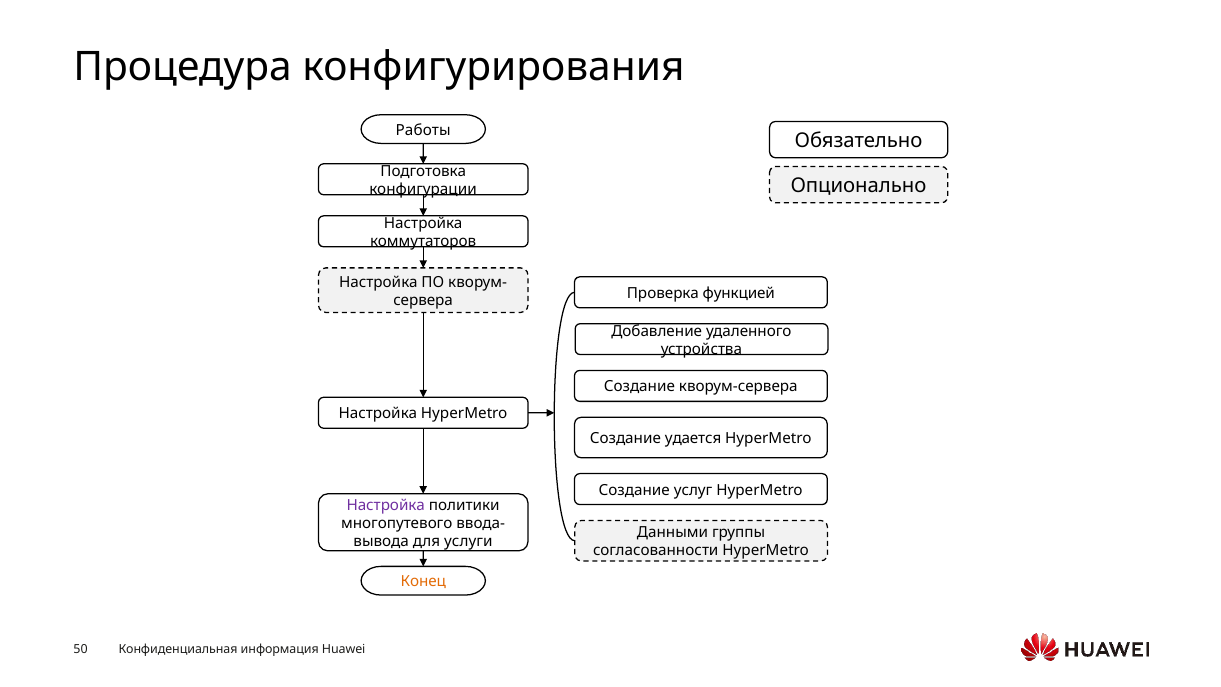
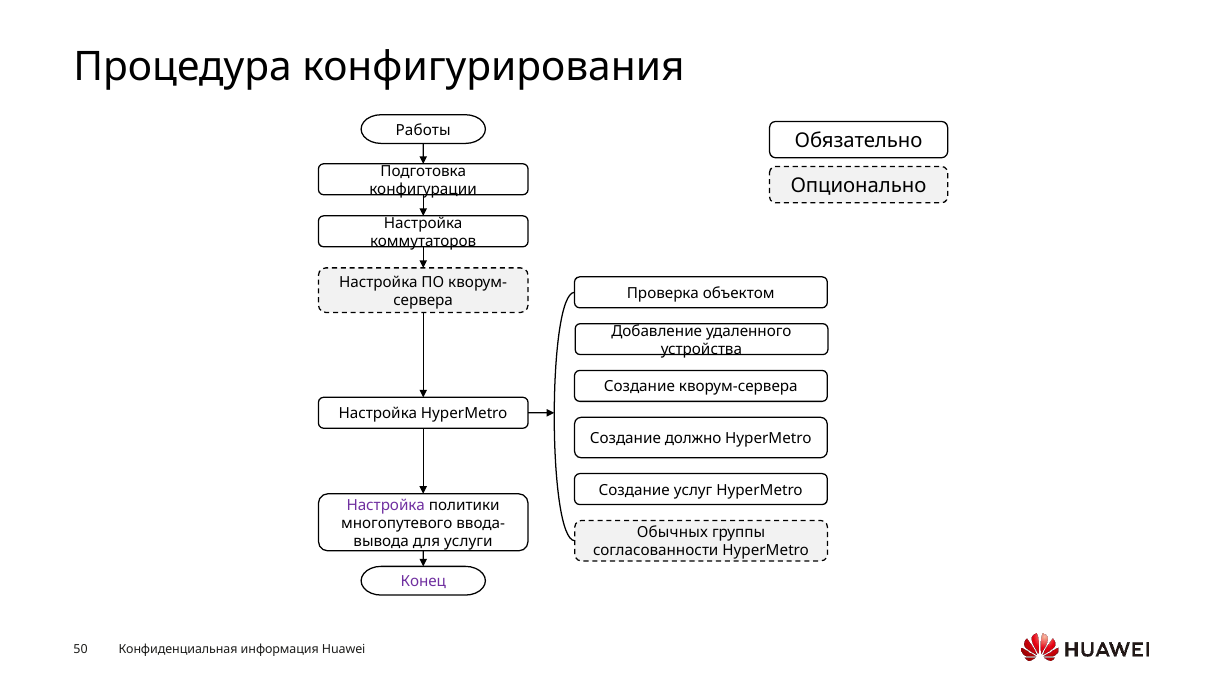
функцией: функцией -> объектом
удается: удается -> должно
Данными: Данными -> Обычных
Конец colour: orange -> purple
